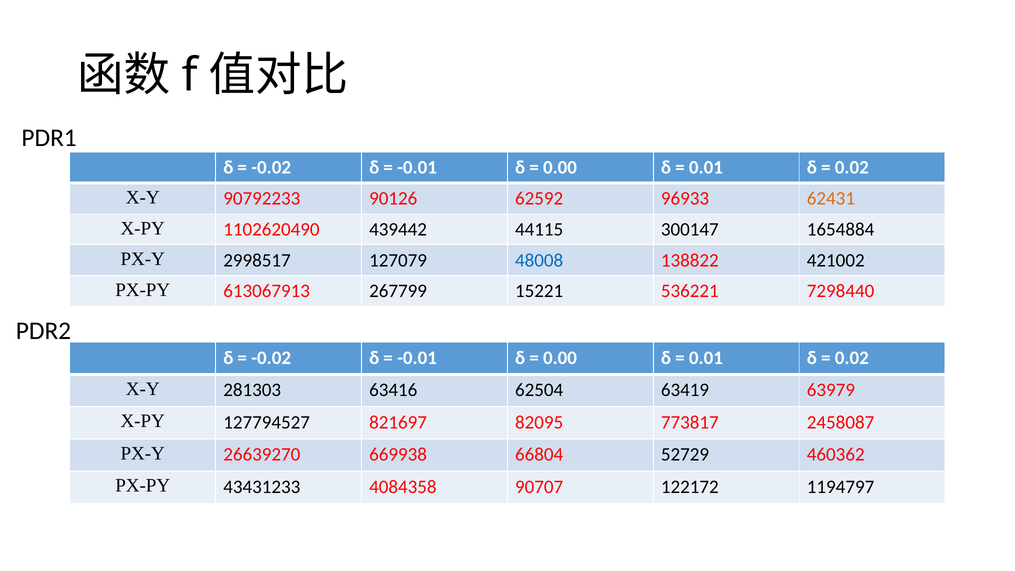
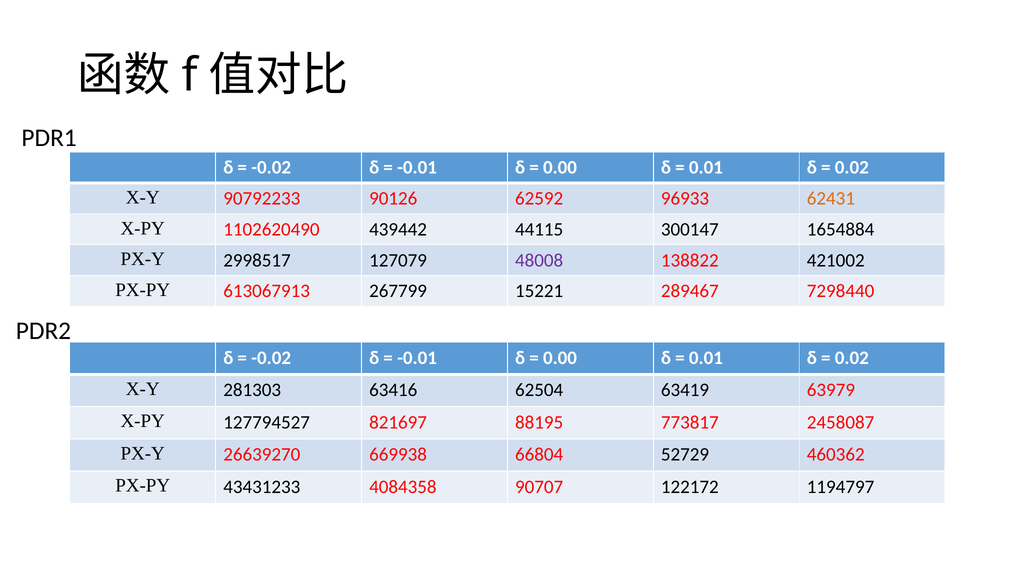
48008 colour: blue -> purple
536221: 536221 -> 289467
82095: 82095 -> 88195
